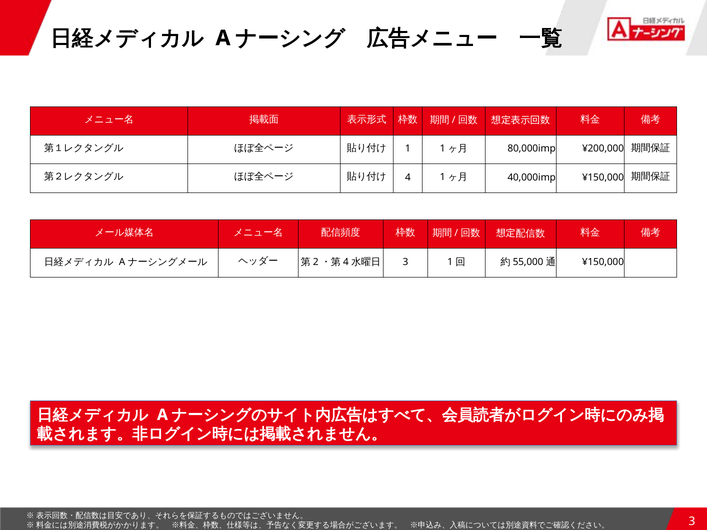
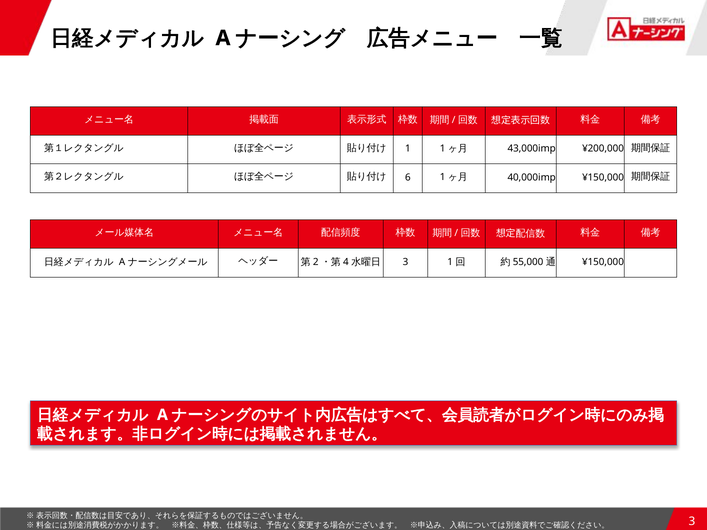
80,000imp: 80,000imp -> 43,000imp
4: 4 -> 6
